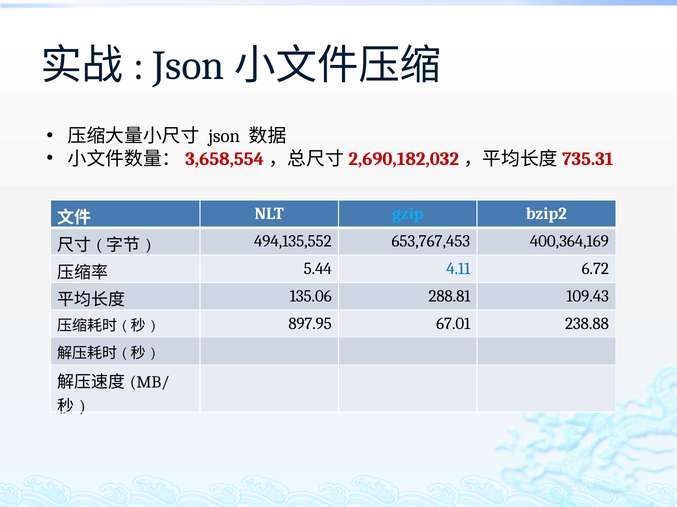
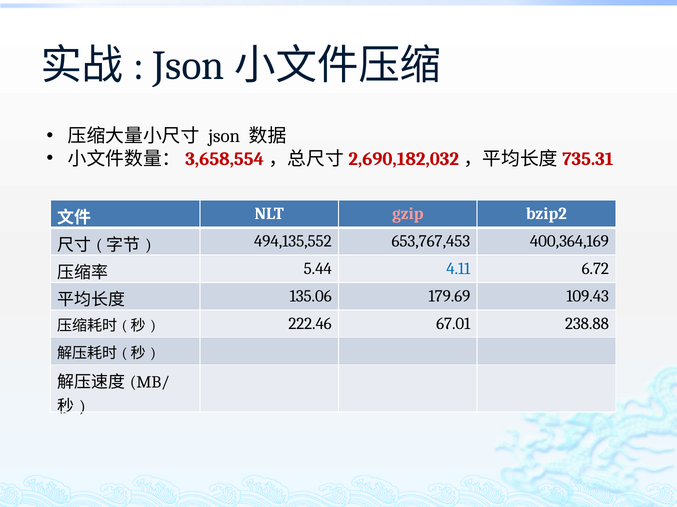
gzip colour: light blue -> pink
288.81: 288.81 -> 179.69
897.95: 897.95 -> 222.46
